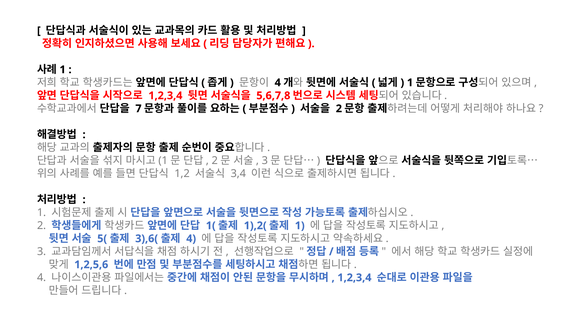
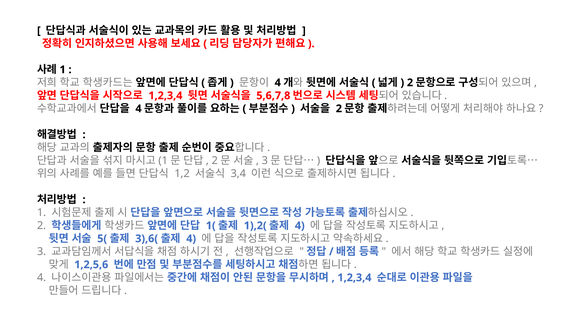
1 at (410, 83): 1 -> 2
7 at (139, 109): 7 -> 4
1 at (300, 226): 1 -> 4
